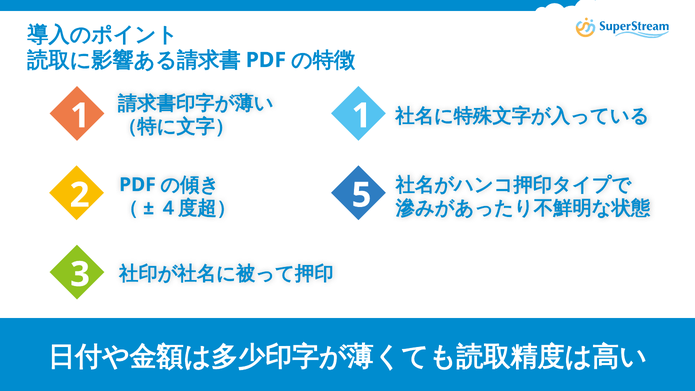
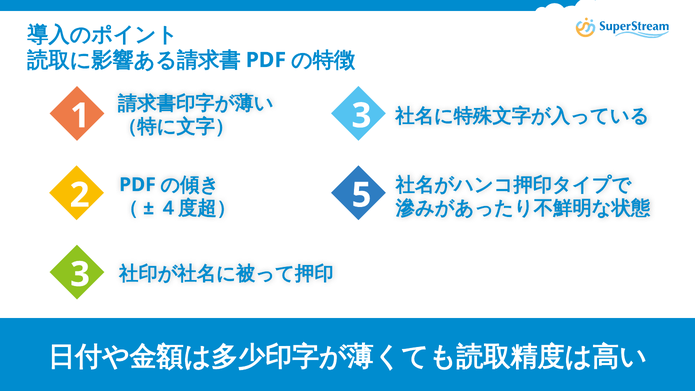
1 1: 1 -> 3
